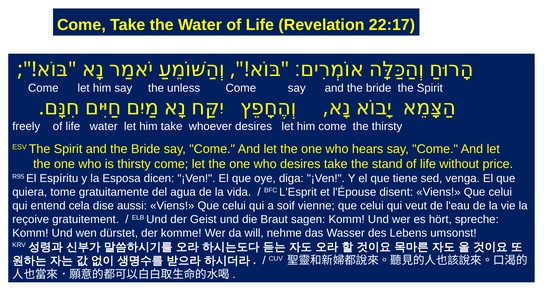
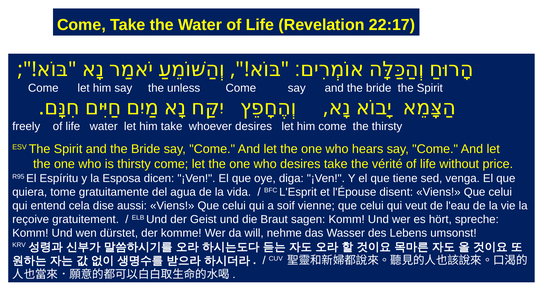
stand: stand -> vérité
